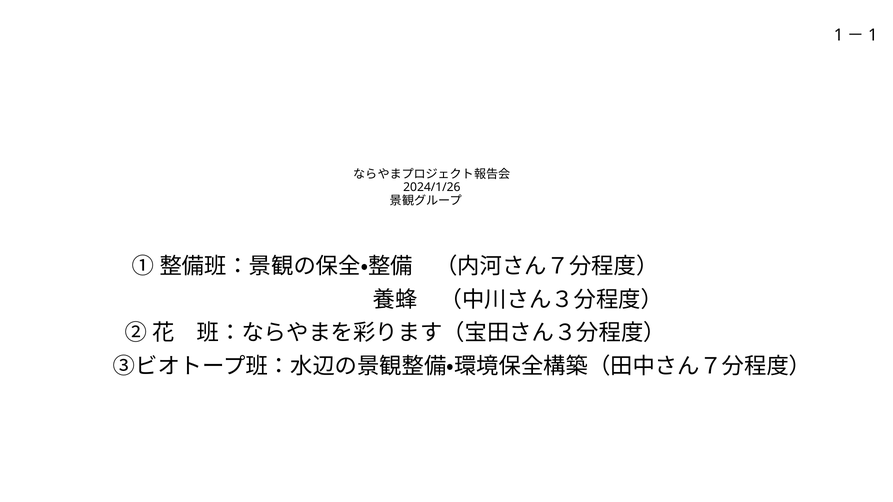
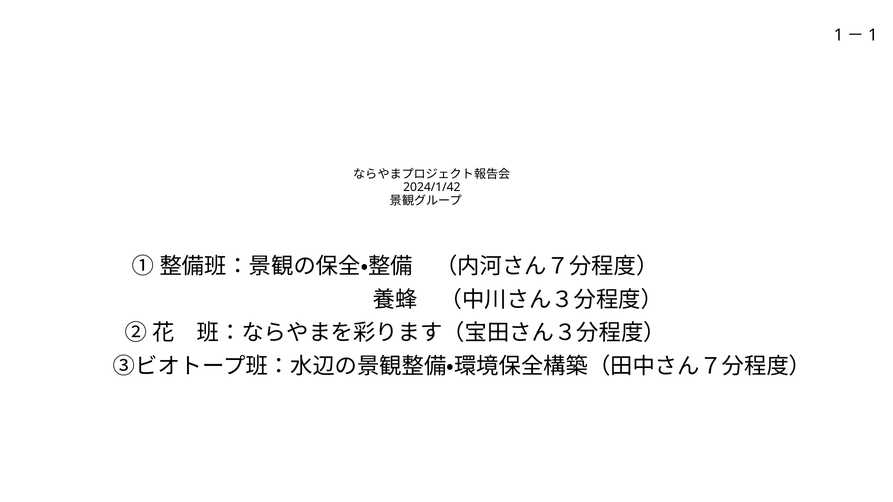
2024/1/26: 2024/1/26 -> 2024/1/42
